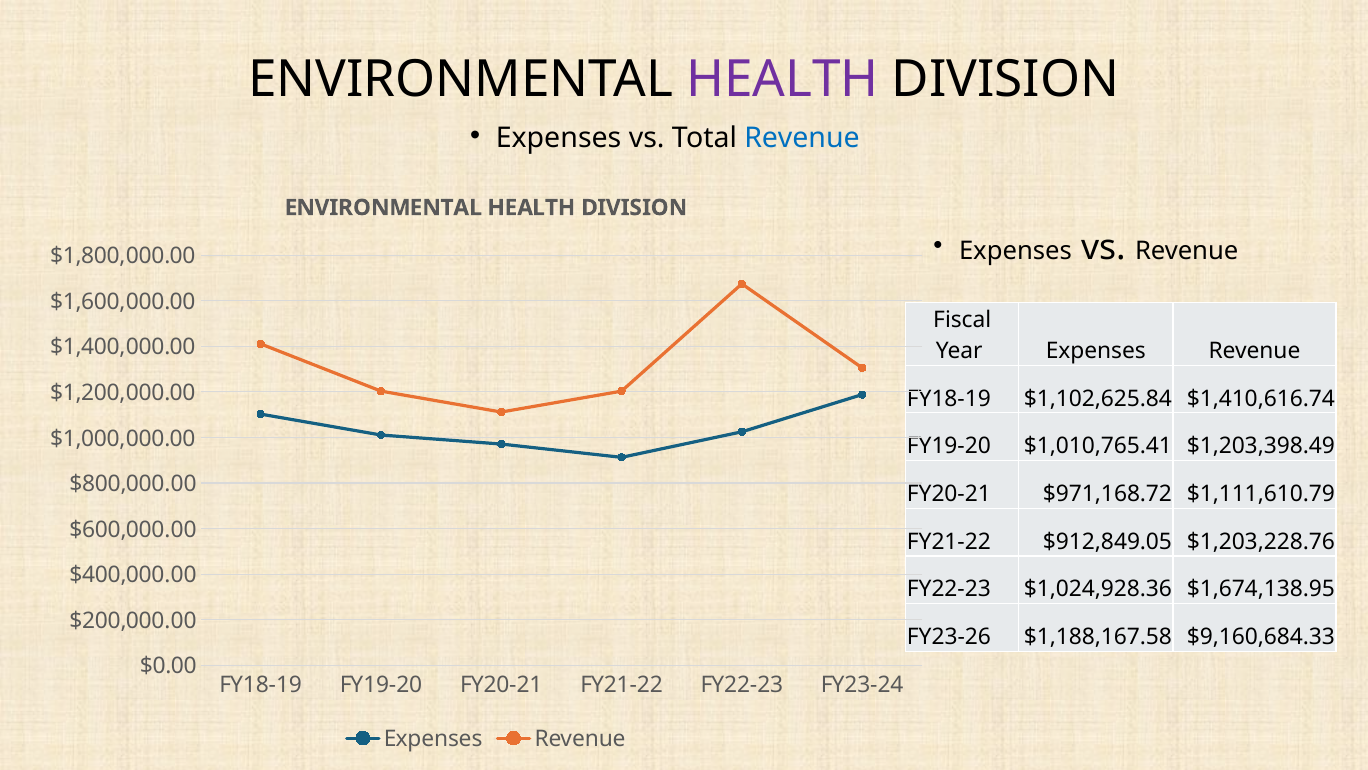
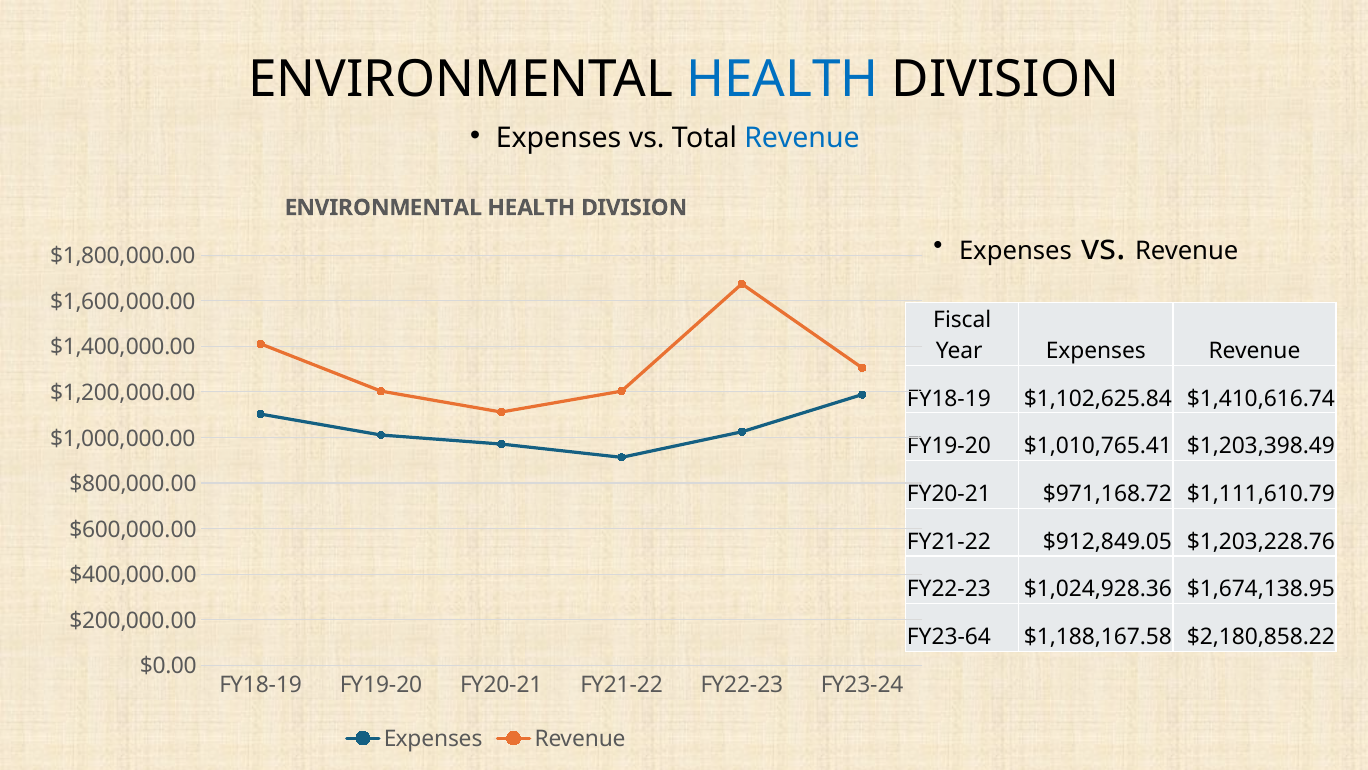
HEALTH at (783, 79) colour: purple -> blue
FY23-26: FY23-26 -> FY23-64
$9,160,684.33: $9,160,684.33 -> $2,180,858.22
